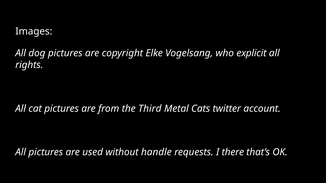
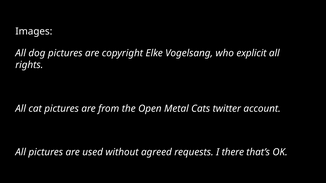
Third: Third -> Open
handle: handle -> agreed
